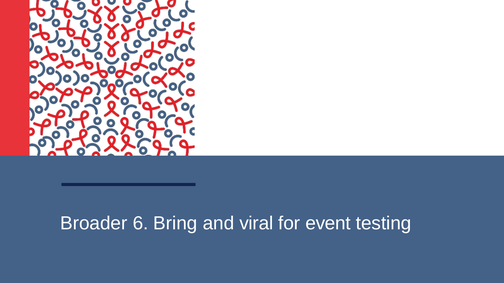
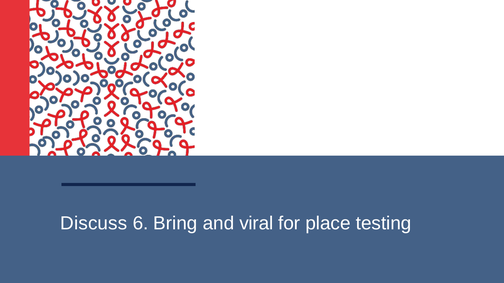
Broader: Broader -> Discuss
event: event -> place
